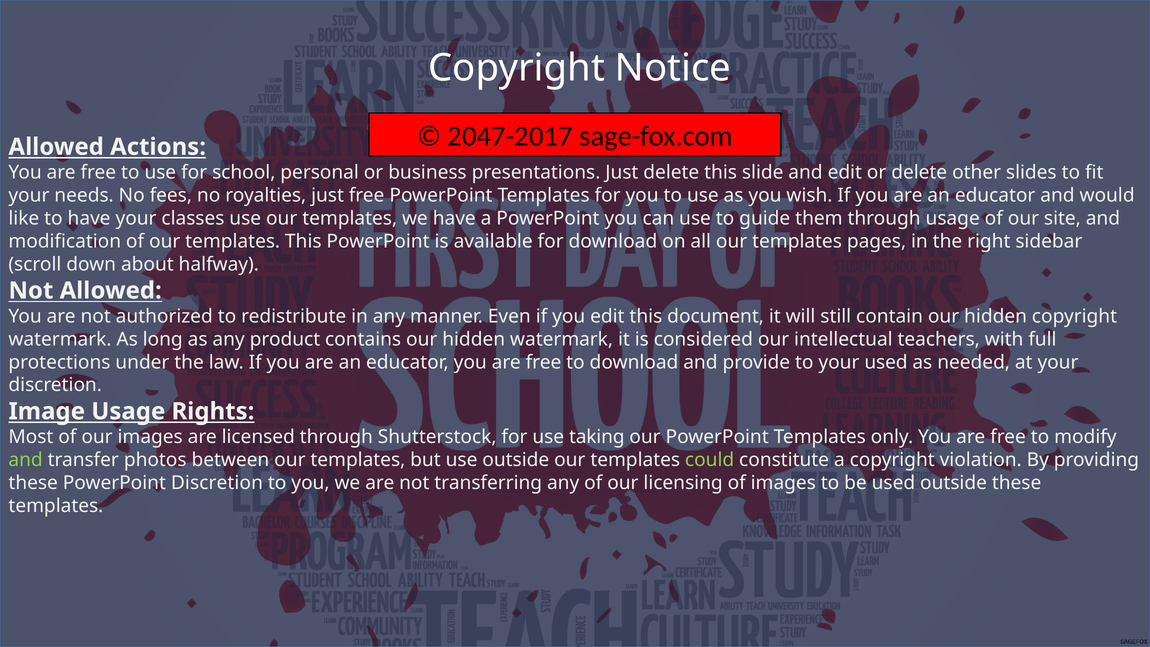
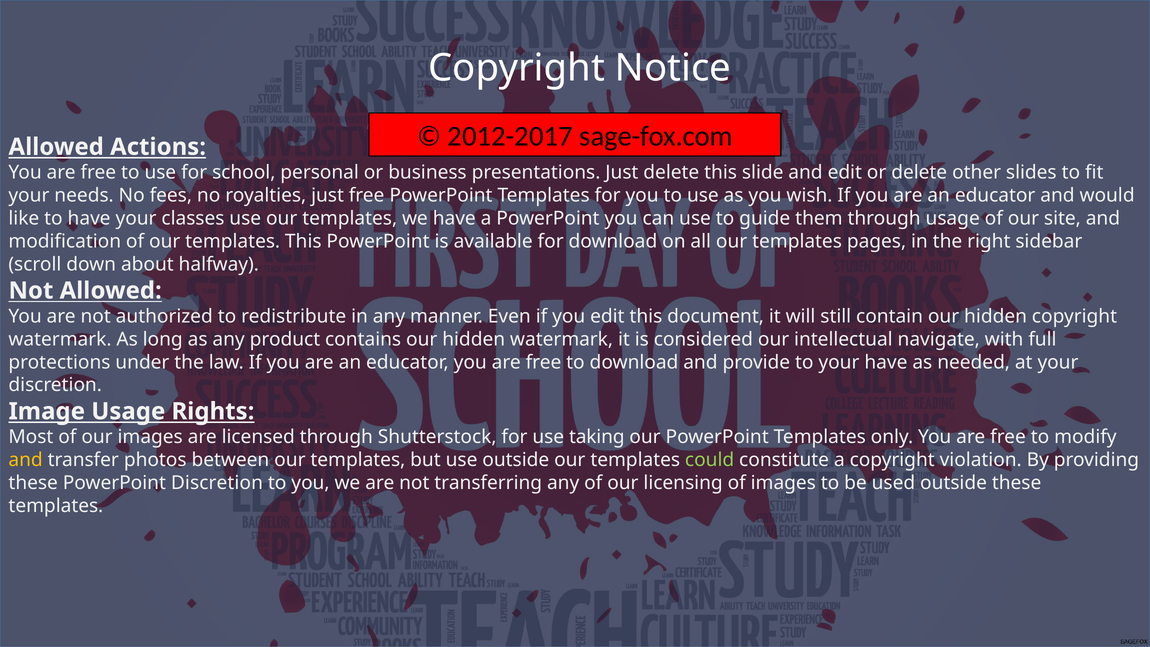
2047-2017: 2047-2017 -> 2012-2017
teachers: teachers -> navigate
your used: used -> have
and at (26, 460) colour: light green -> yellow
